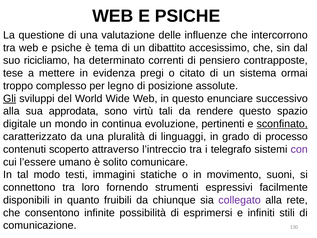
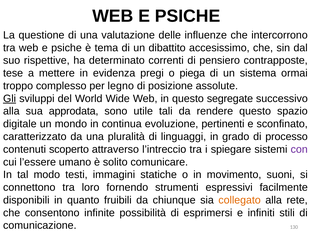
ricicliamo: ricicliamo -> rispettive
citato: citato -> piega
enunciare: enunciare -> segregate
virtù: virtù -> utile
sconfinato underline: present -> none
telegrafo: telegrafo -> spiegare
collegato colour: purple -> orange
